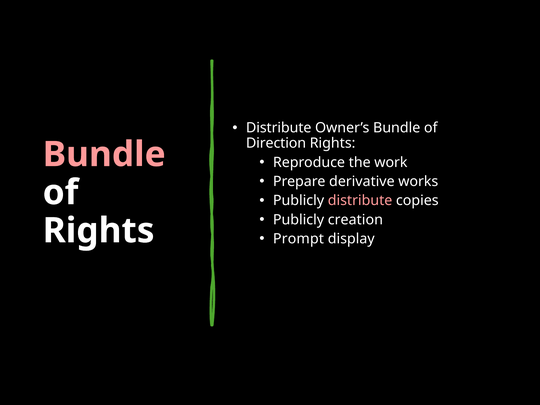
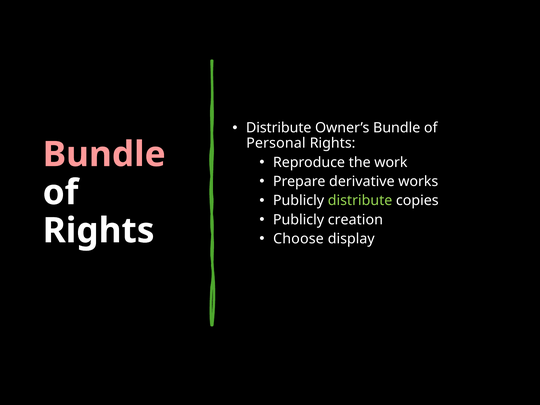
Direction: Direction -> Personal
distribute at (360, 201) colour: pink -> light green
Prompt: Prompt -> Choose
